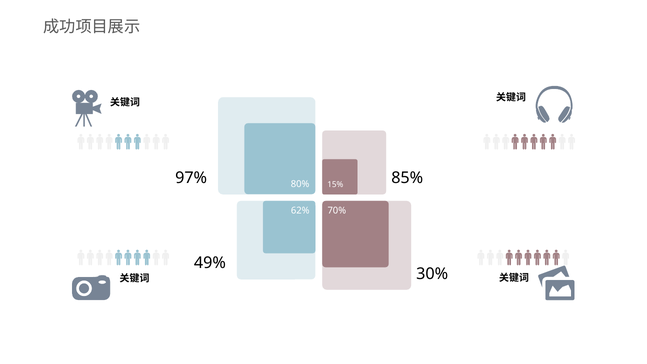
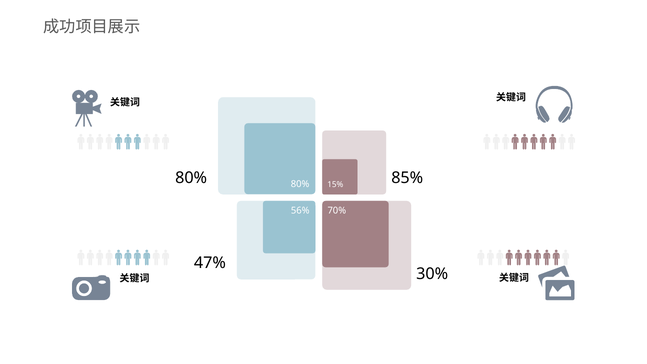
97% at (191, 178): 97% -> 80%
62%: 62% -> 56%
49%: 49% -> 47%
